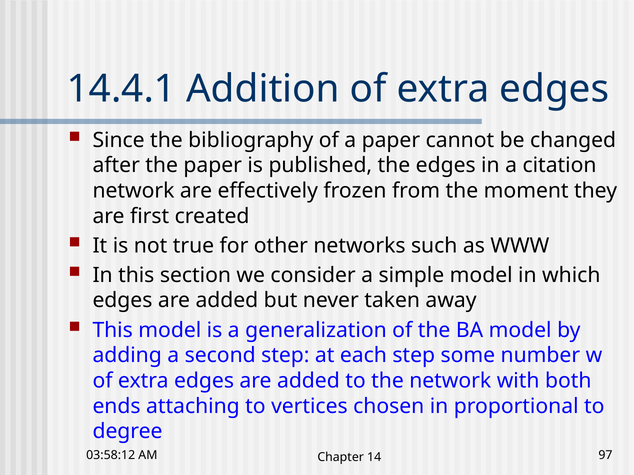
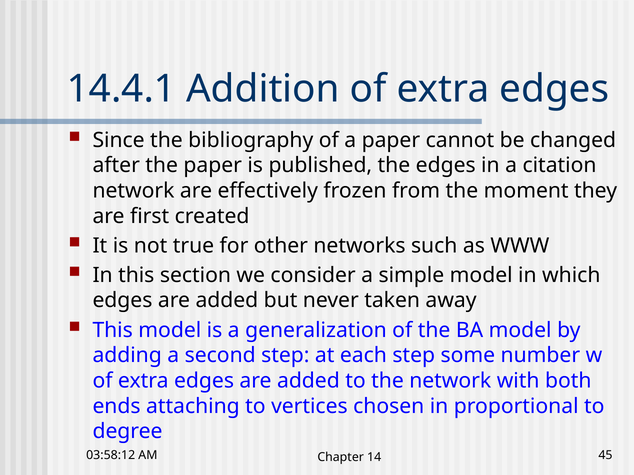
97: 97 -> 45
